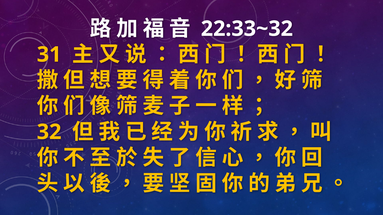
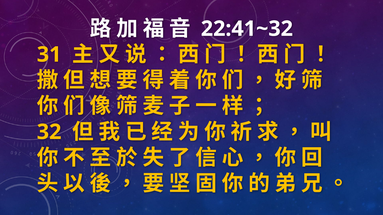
22:33~32: 22:33~32 -> 22:41~32
